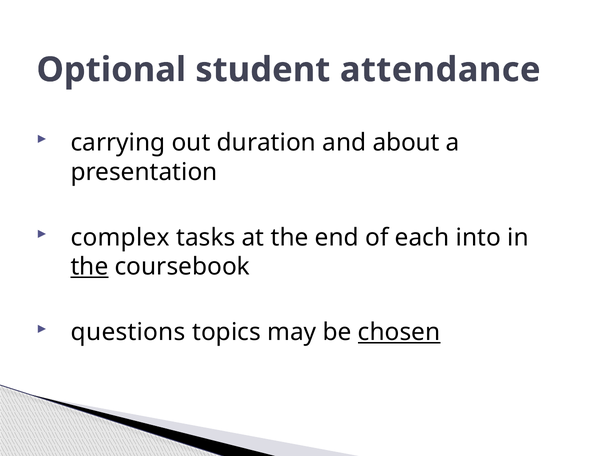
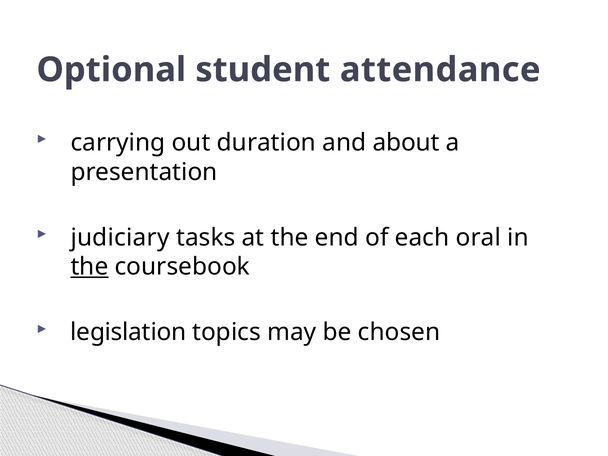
complex: complex -> judiciary
into: into -> oral
questions: questions -> legislation
chosen underline: present -> none
